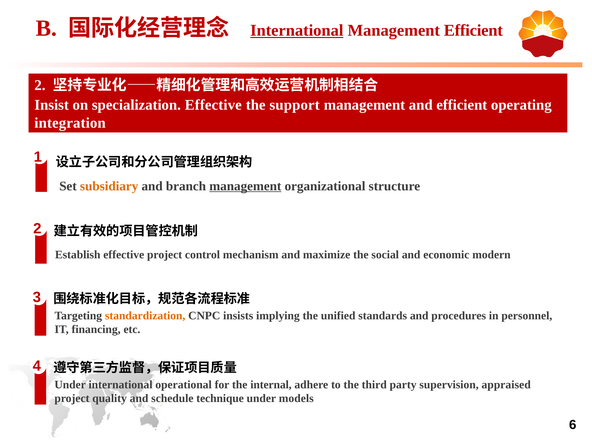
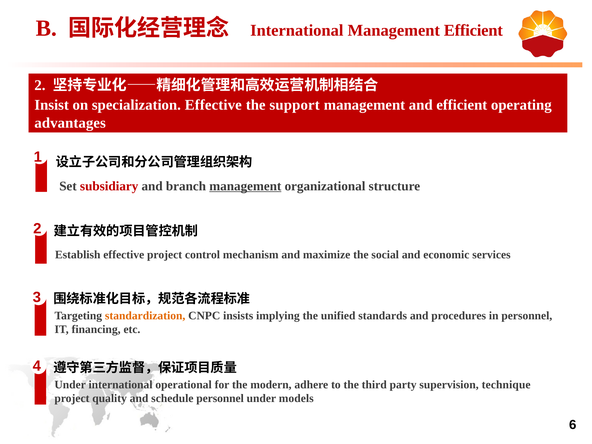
International at (297, 30) underline: present -> none
integration: integration -> advantages
subsidiary colour: orange -> red
modern: modern -> services
internal: internal -> modern
appraised: appraised -> technique
schedule technique: technique -> personnel
